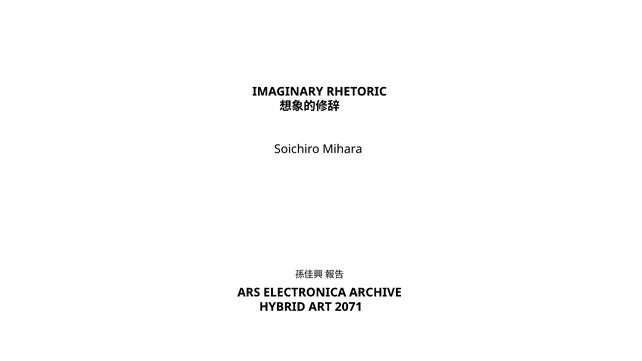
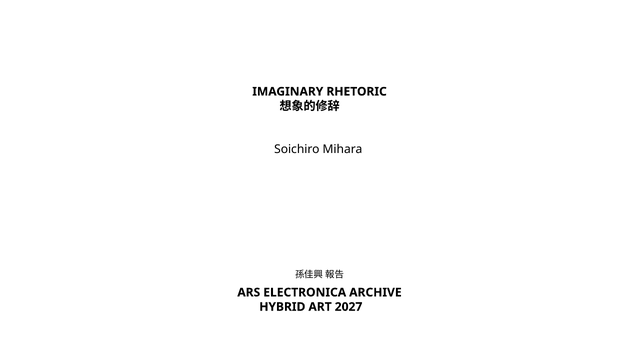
2071: 2071 -> 2027
